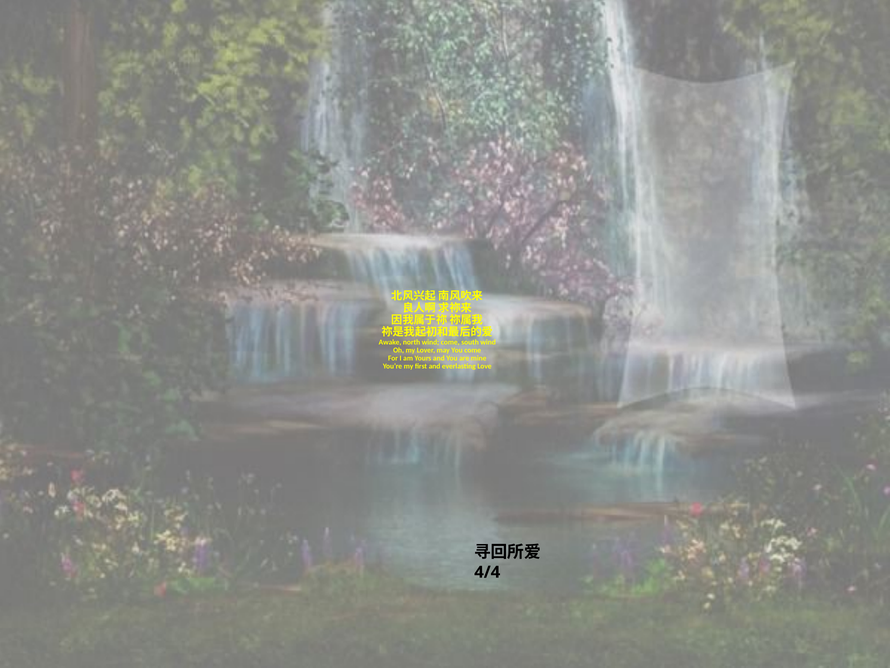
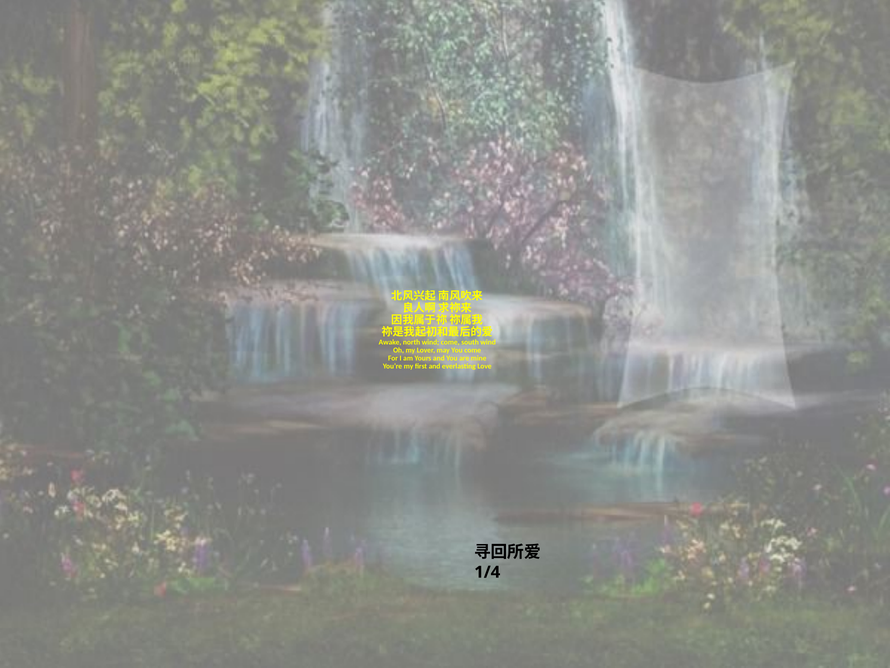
4/4: 4/4 -> 1/4
